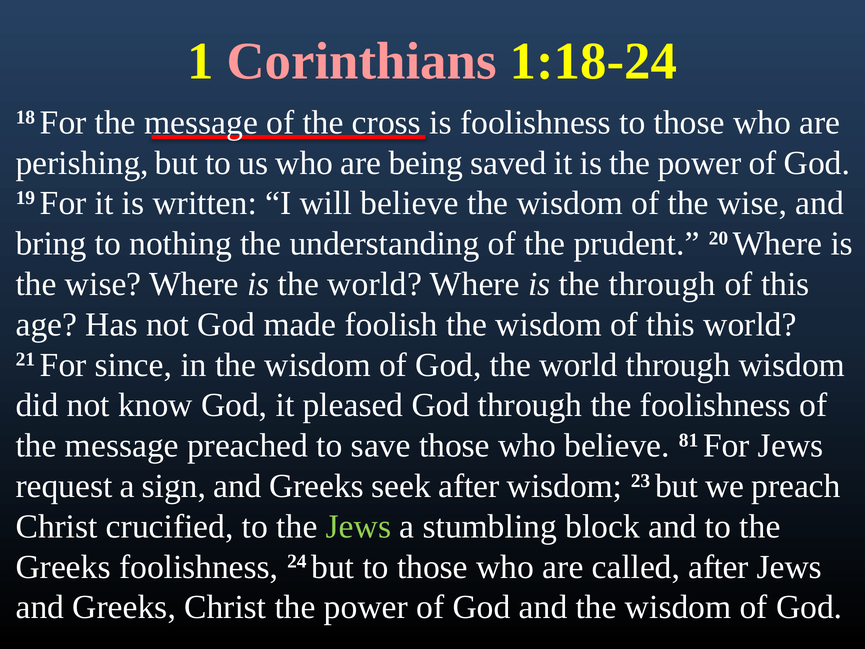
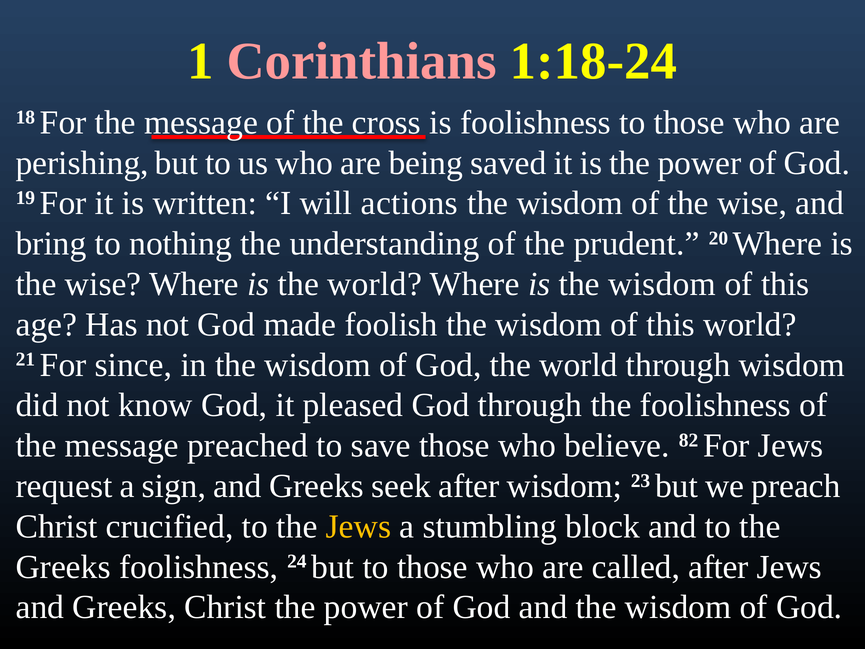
will believe: believe -> actions
is the through: through -> wisdom
81: 81 -> 82
Jews at (358, 526) colour: light green -> yellow
